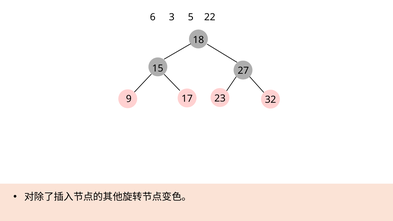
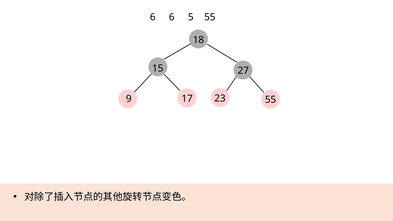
6 3: 3 -> 6
5 22: 22 -> 55
23 32: 32 -> 55
